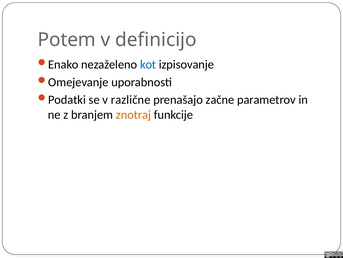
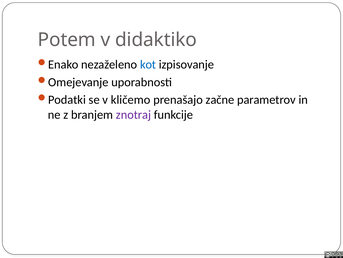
definicijo: definicijo -> didaktiko
različne: različne -> kličemo
znotraj colour: orange -> purple
